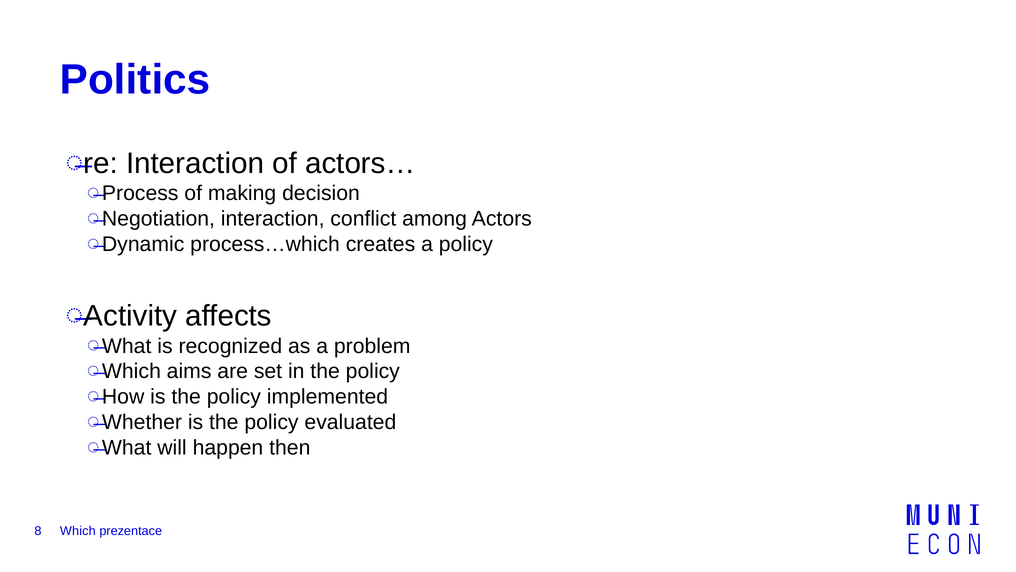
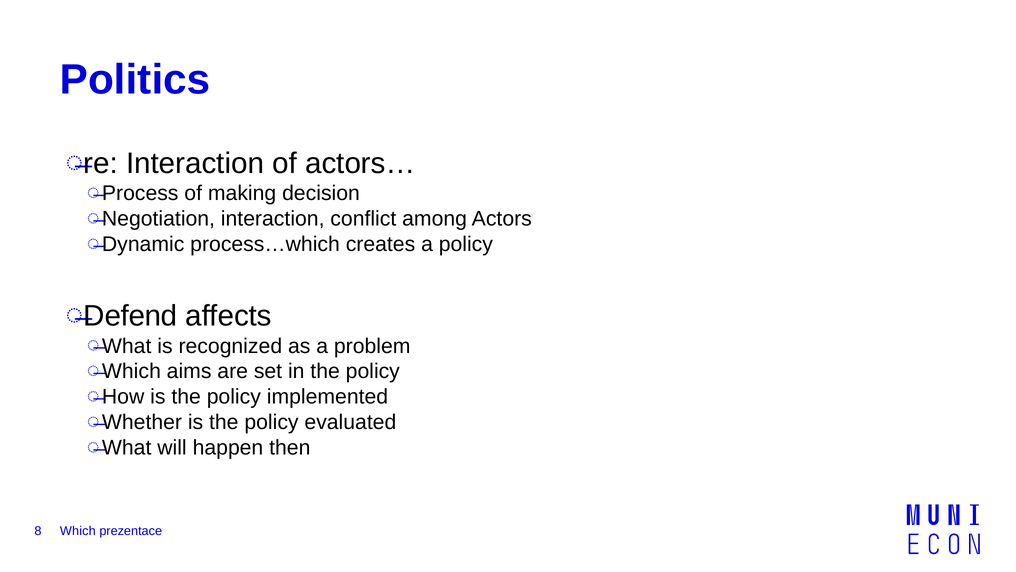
Activity: Activity -> Defend
